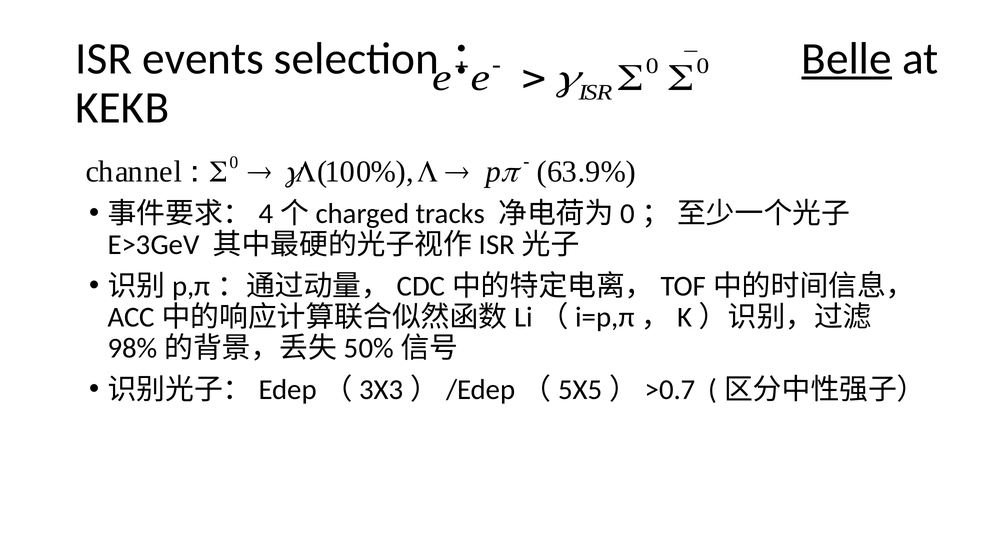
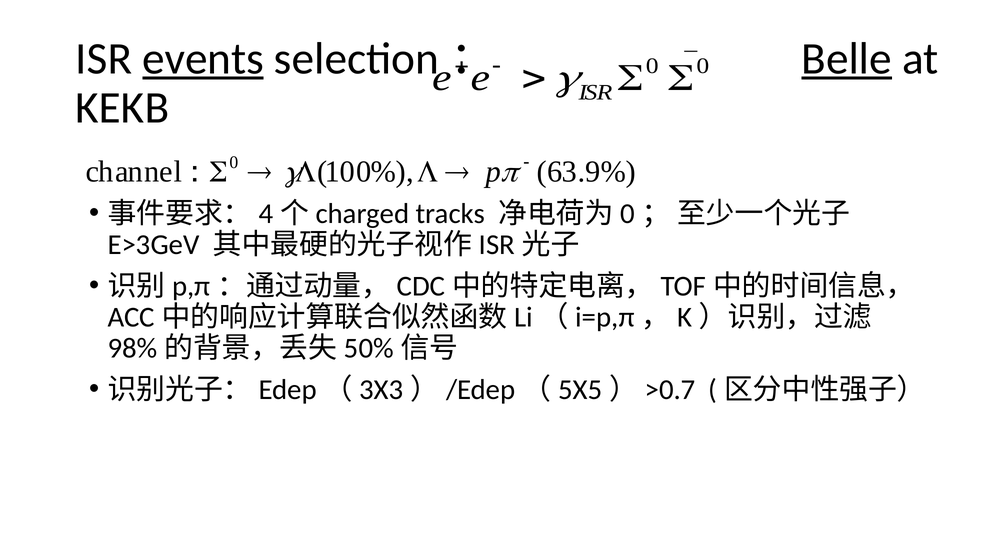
events underline: none -> present
